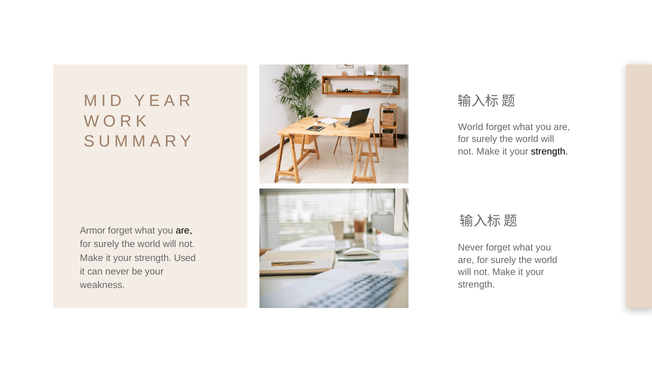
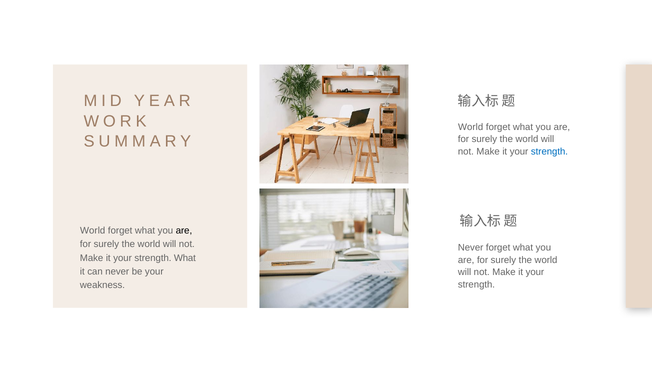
strength at (549, 151) colour: black -> blue
Armor at (93, 231): Armor -> World
strength Used: Used -> What
